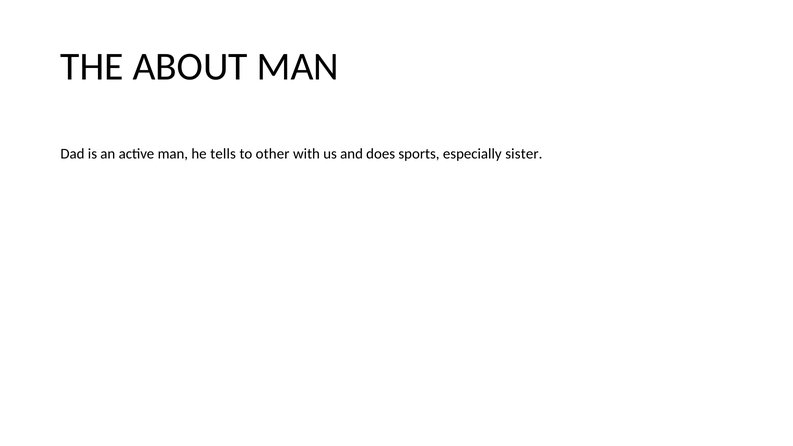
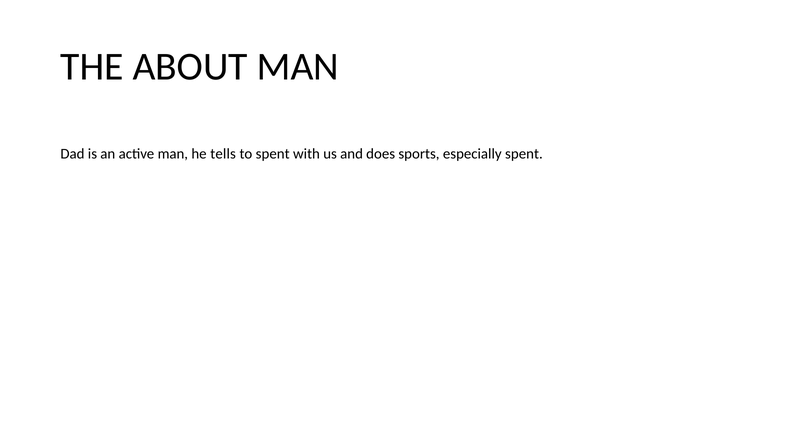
to other: other -> spent
especially sister: sister -> spent
